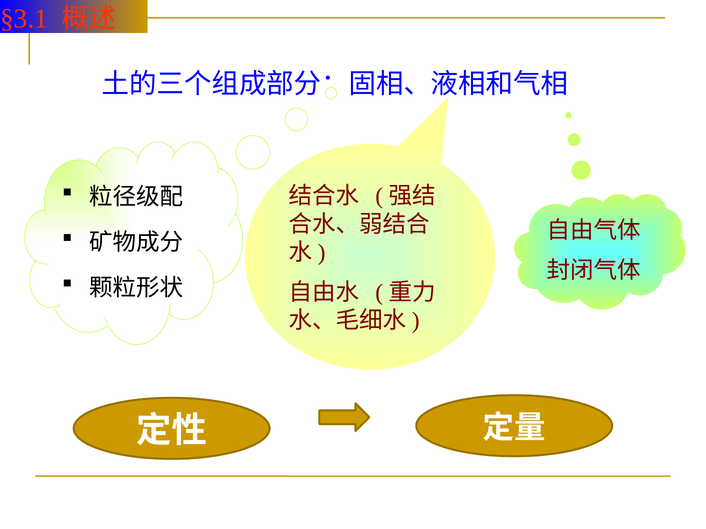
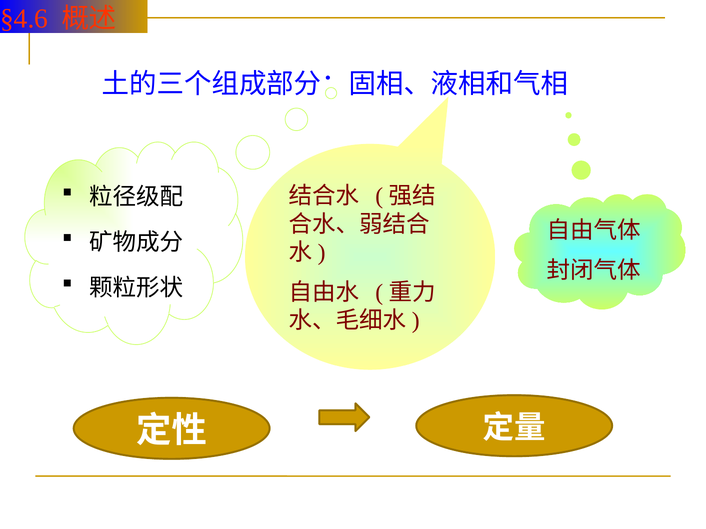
§3.1: §3.1 -> §4.6
